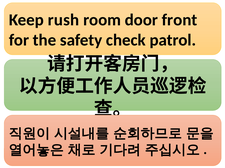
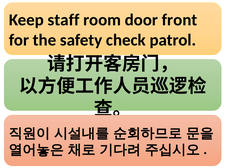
rush: rush -> staff
